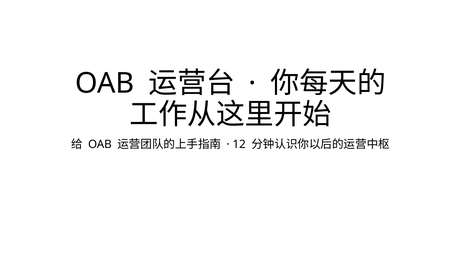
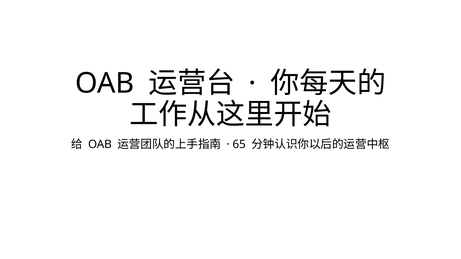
12: 12 -> 65
